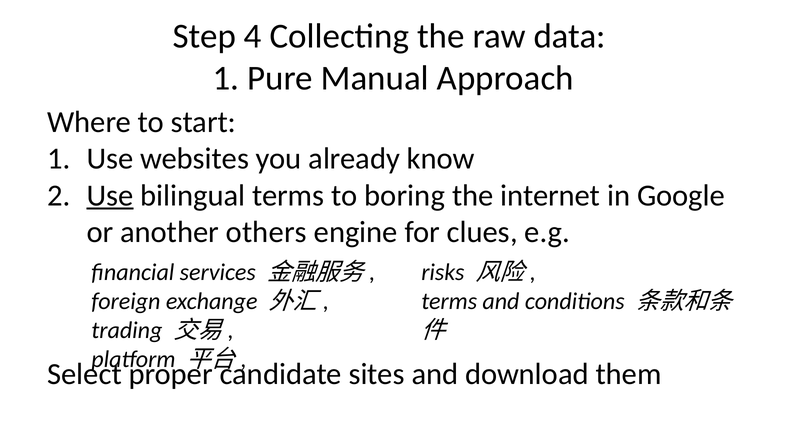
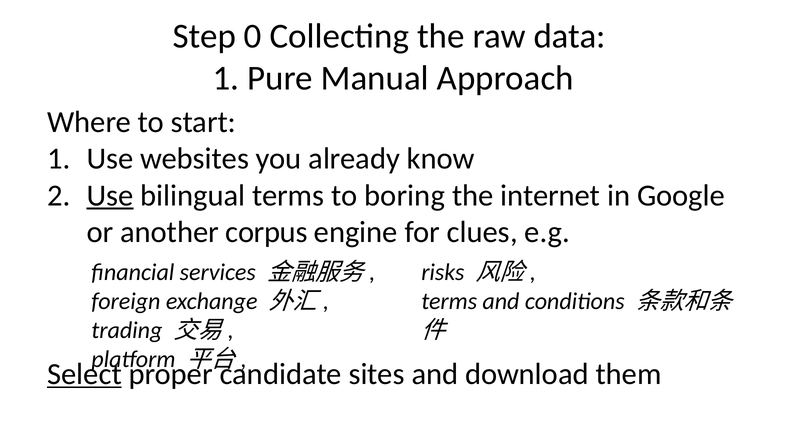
4: 4 -> 0
others: others -> corpus
Select underline: none -> present
